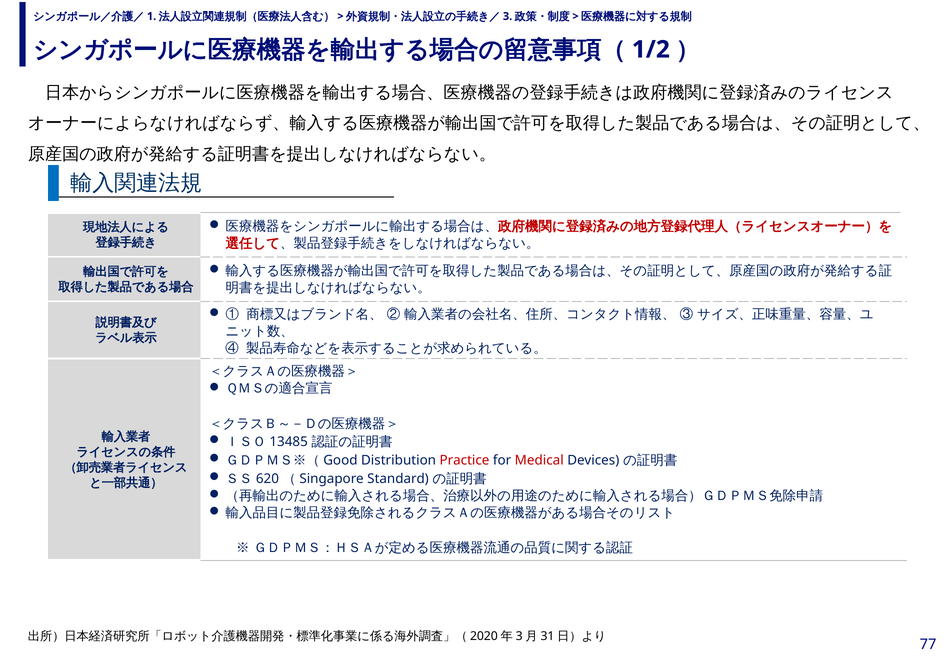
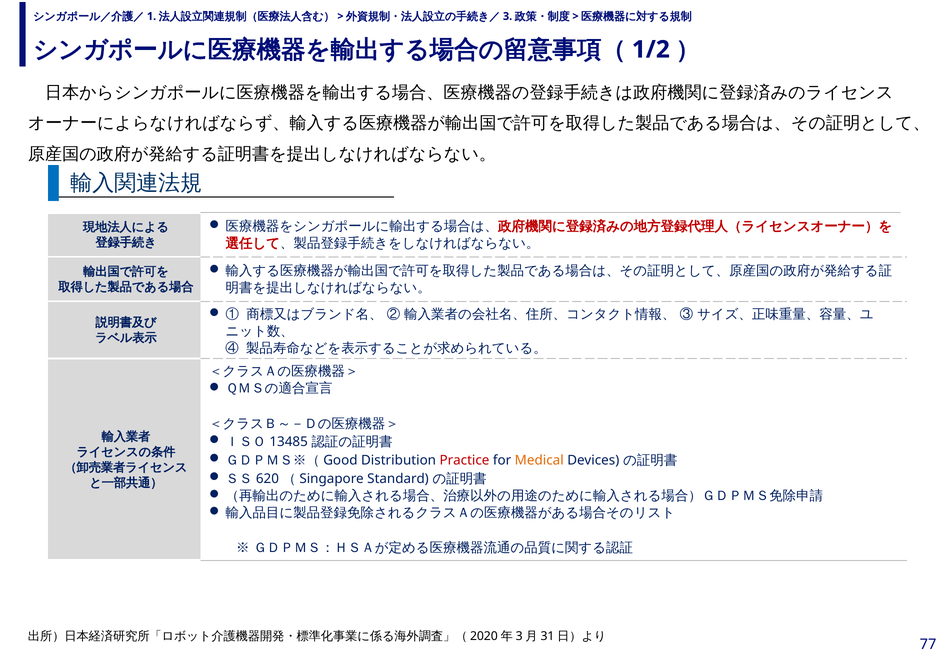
Medical colour: red -> orange
